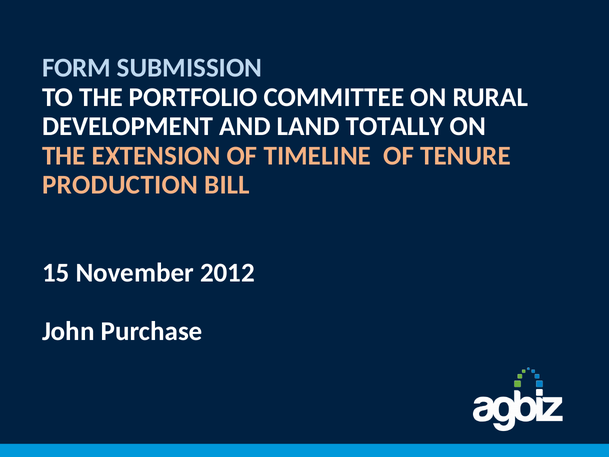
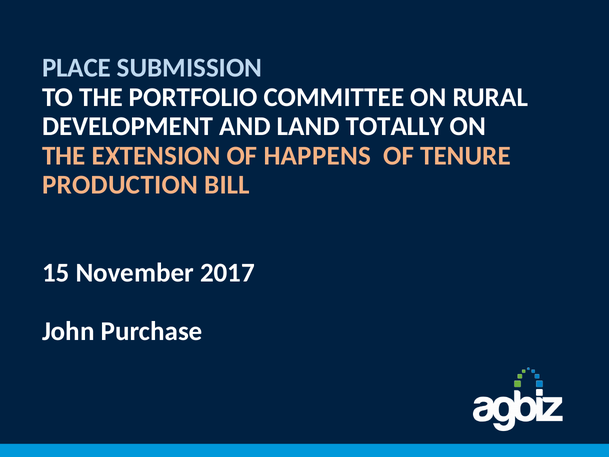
FORM: FORM -> PLACE
TIMELINE: TIMELINE -> HAPPENS
2012: 2012 -> 2017
